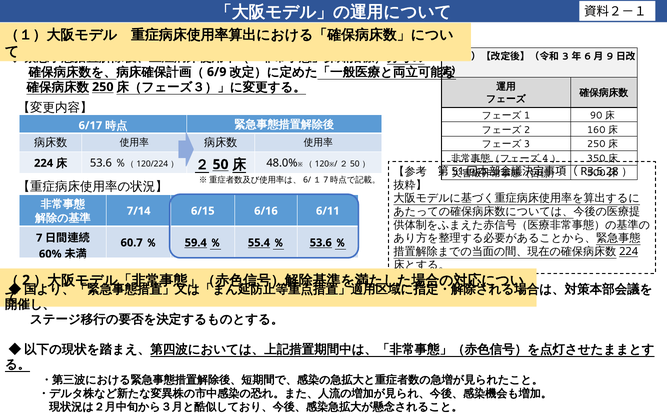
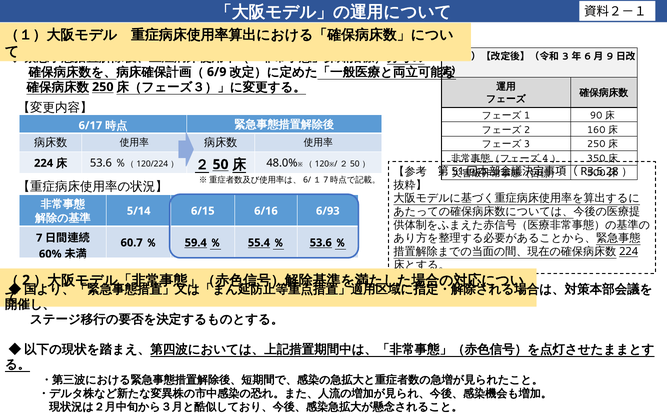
7/14: 7/14 -> 5/14
6/11: 6/11 -> 6/93
